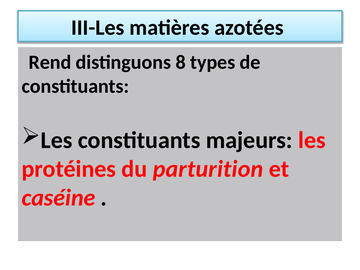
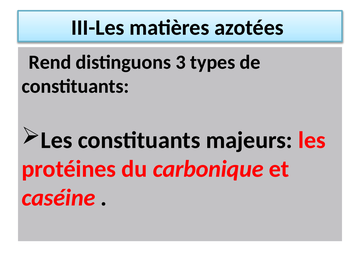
8: 8 -> 3
parturition: parturition -> carbonique
